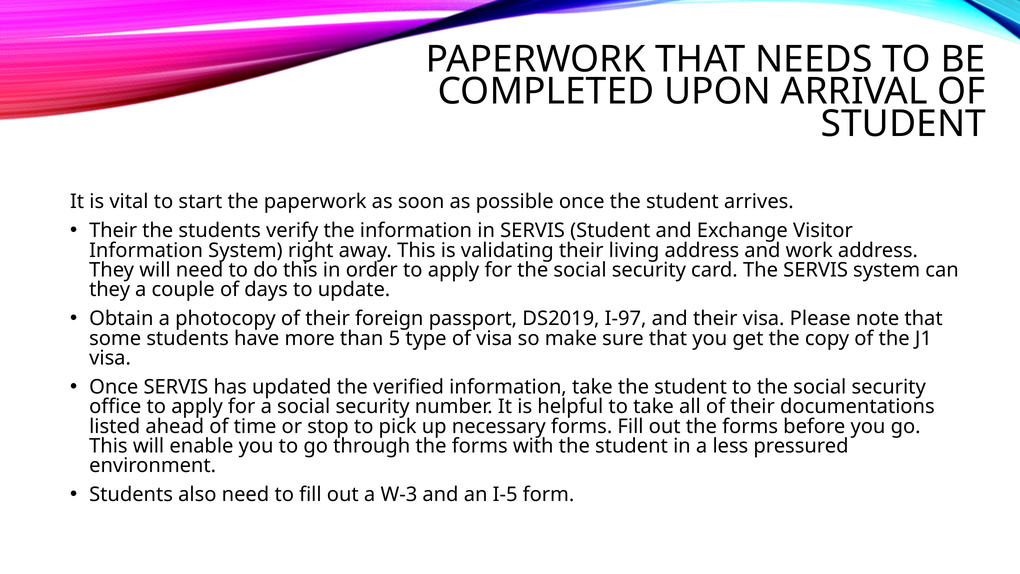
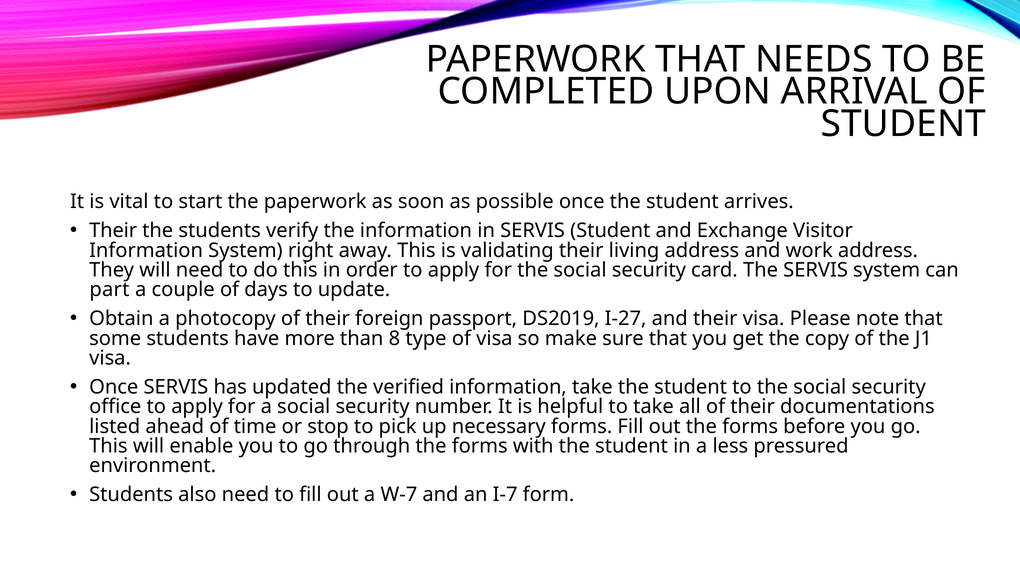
they at (110, 289): they -> part
I-97: I-97 -> I-27
5: 5 -> 8
W-3: W-3 -> W-7
I-5: I-5 -> I-7
